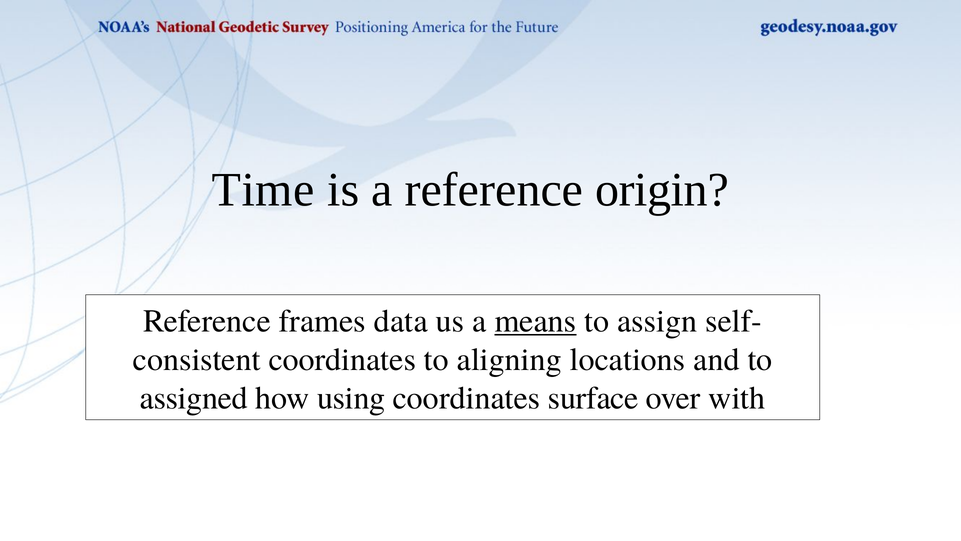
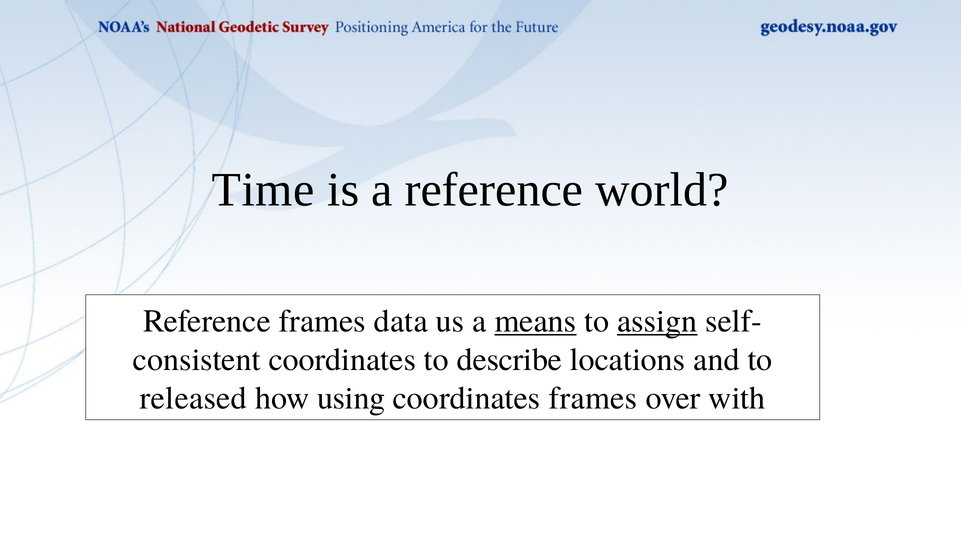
origin: origin -> world
assign underline: none -> present
aligning: aligning -> describe
assigned: assigned -> released
coordinates surface: surface -> frames
